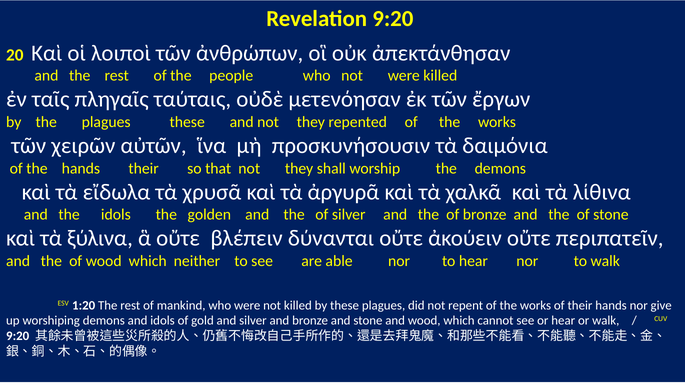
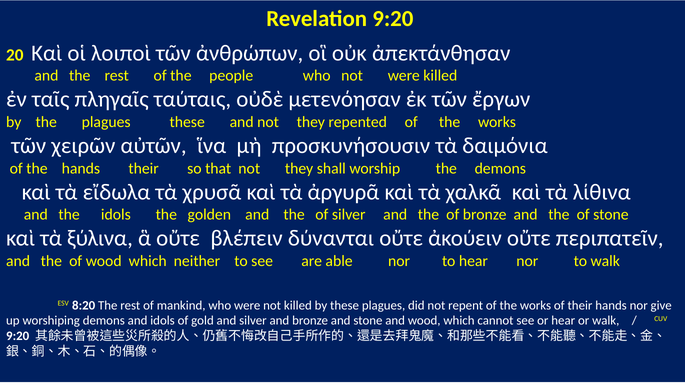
1:20: 1:20 -> 8:20
